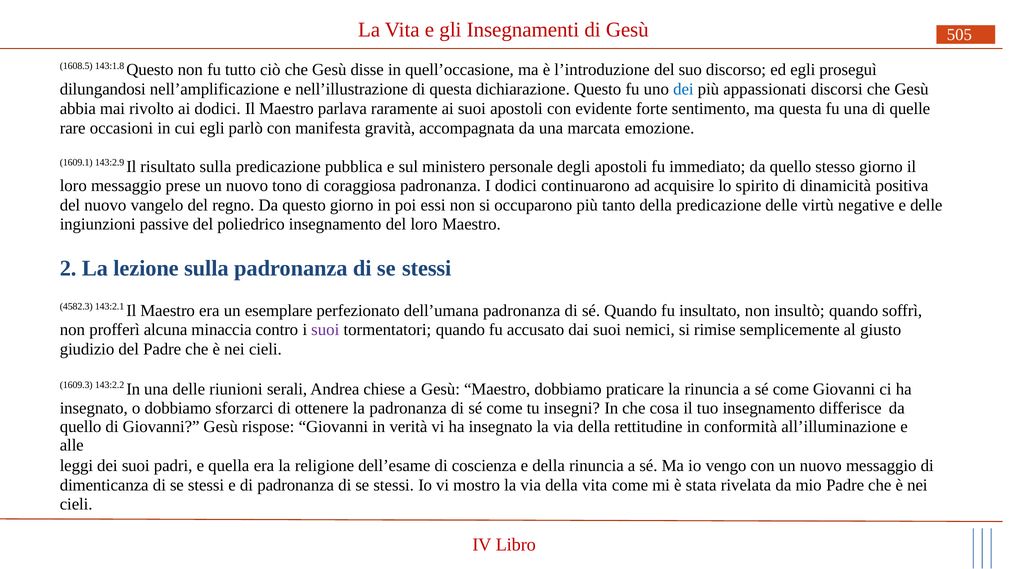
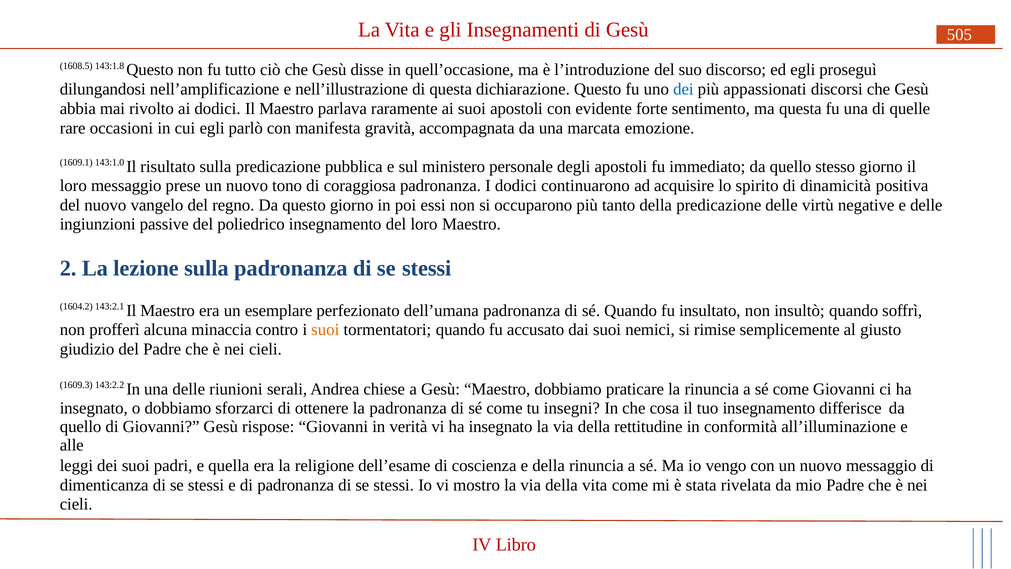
143:2.9: 143:2.9 -> 143:1.0
4582.3: 4582.3 -> 1604.2
suoi at (325, 330) colour: purple -> orange
